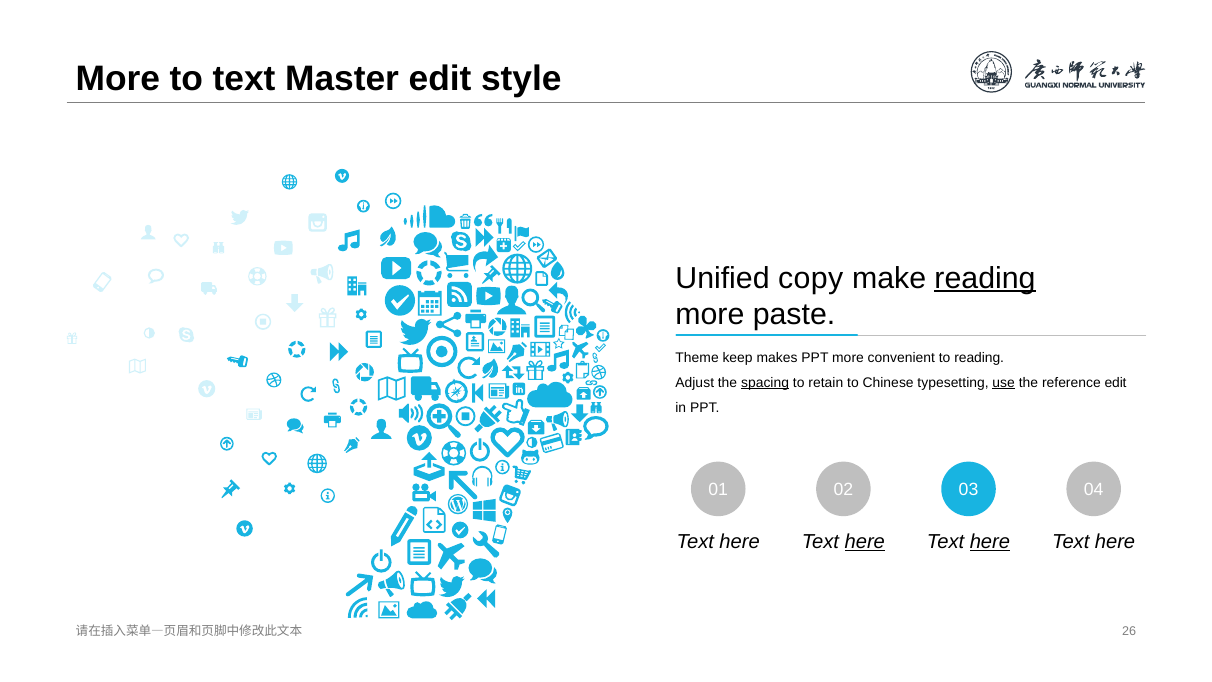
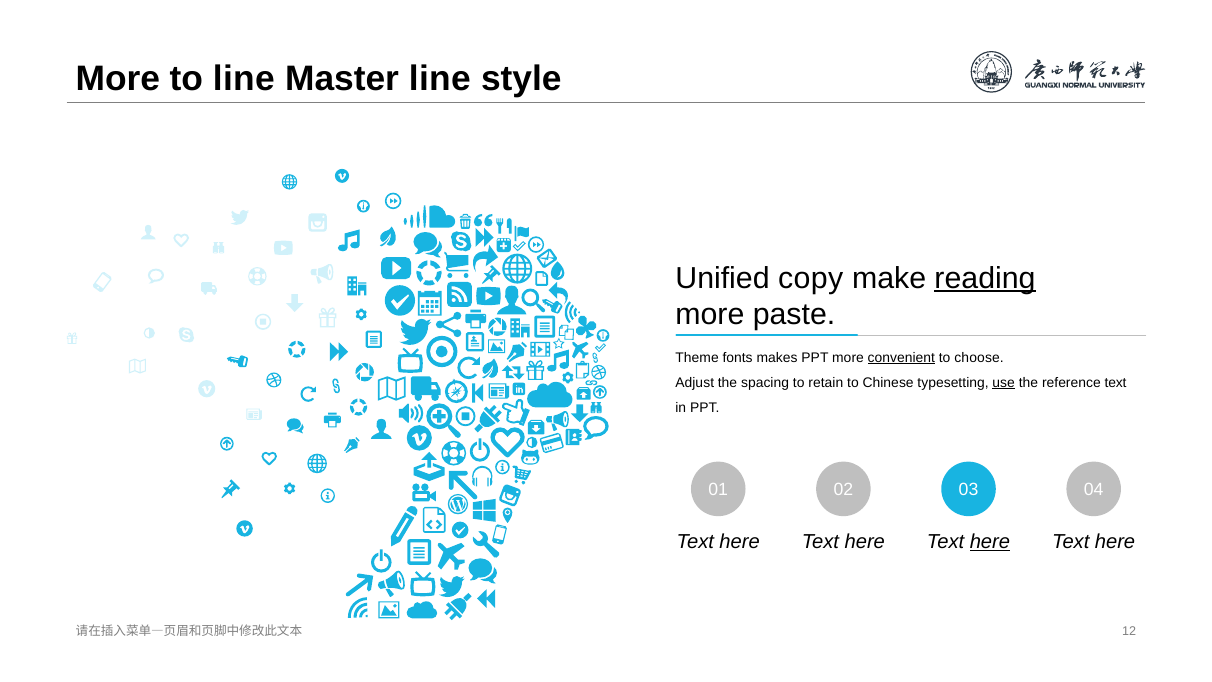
to text: text -> line
Master edit: edit -> line
keep: keep -> fonts
convenient underline: none -> present
to reading: reading -> choose
spacing underline: present -> none
reference edit: edit -> text
here at (865, 542) underline: present -> none
26: 26 -> 12
